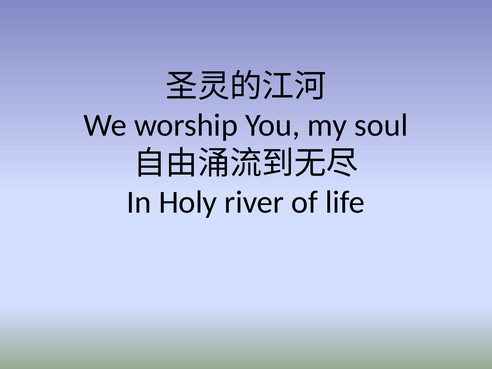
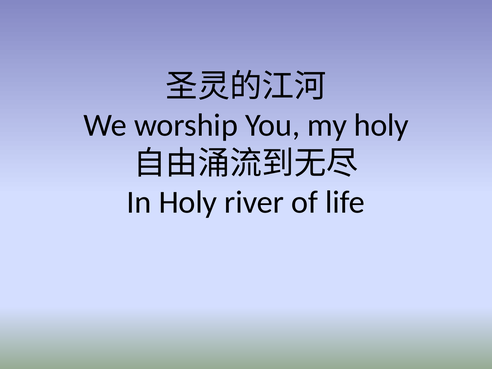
my soul: soul -> holy
